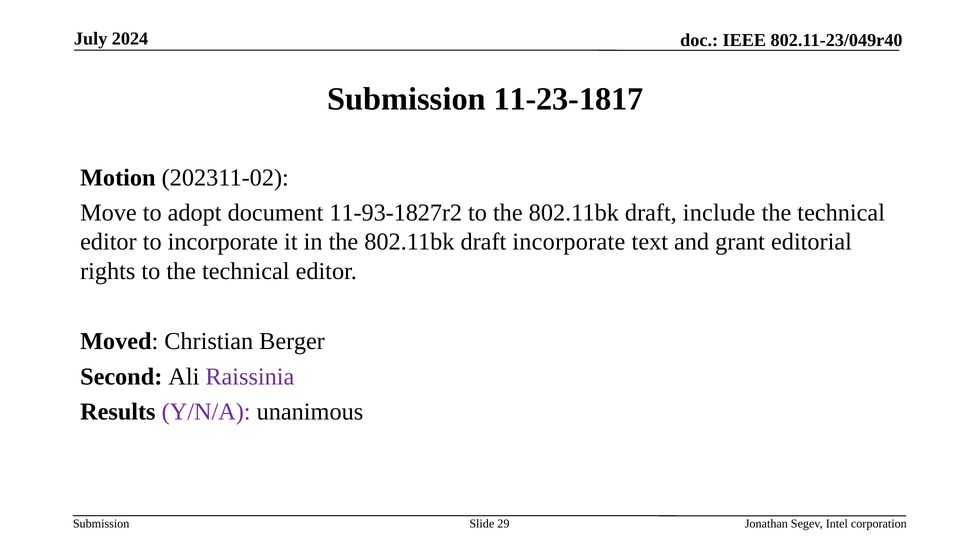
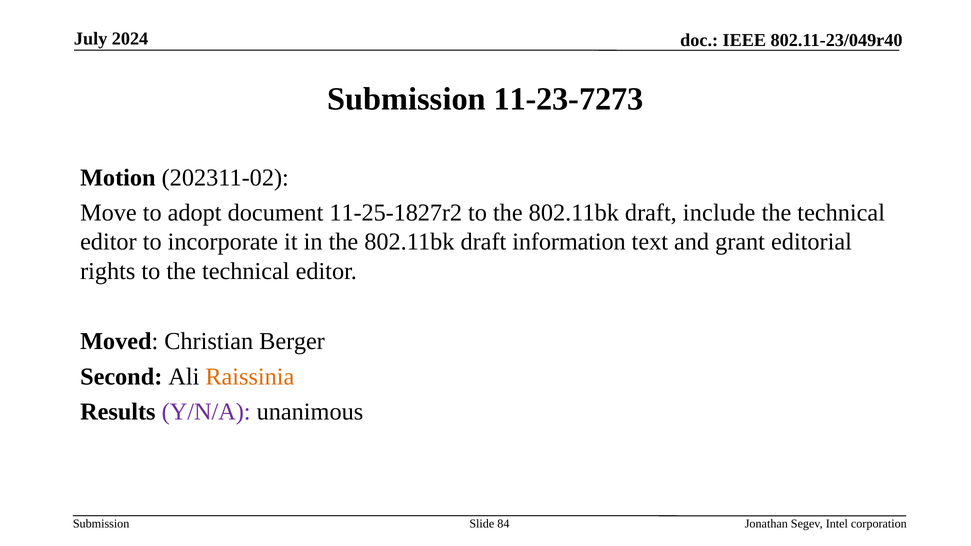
11-23-1817: 11-23-1817 -> 11-23-7273
11-93-1827r2: 11-93-1827r2 -> 11-25-1827r2
draft incorporate: incorporate -> information
Raissinia colour: purple -> orange
29: 29 -> 84
